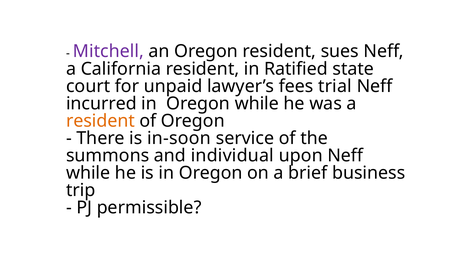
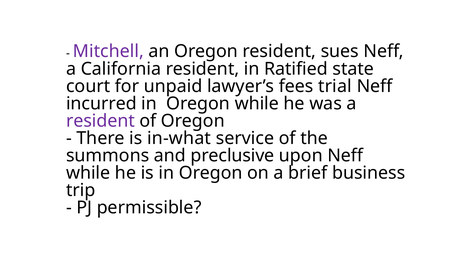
resident at (100, 121) colour: orange -> purple
in-soon: in-soon -> in-what
individual: individual -> preclusive
